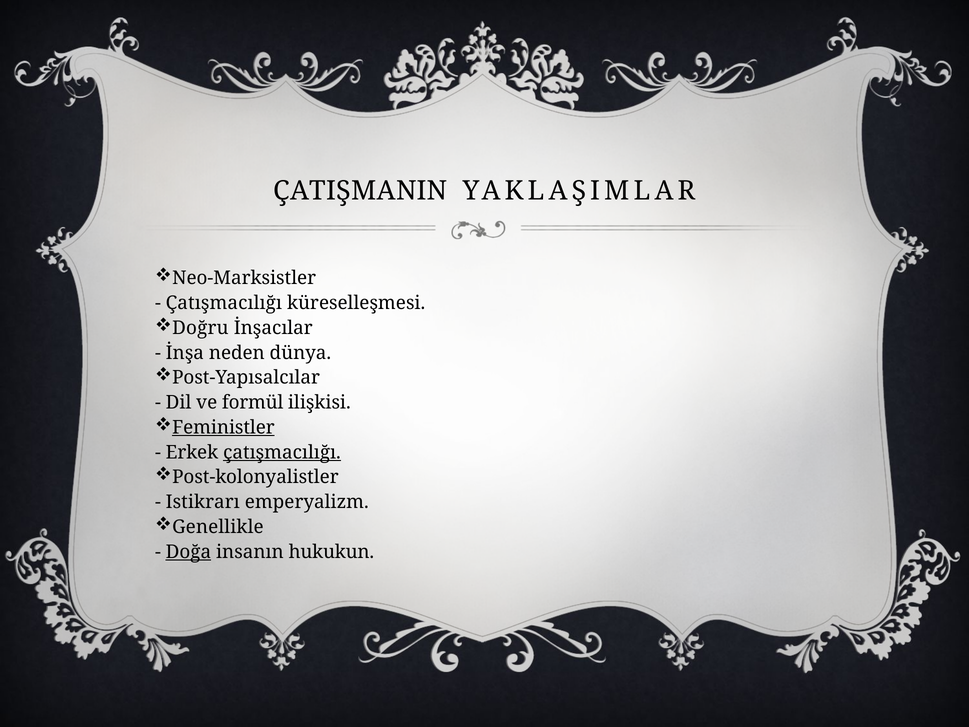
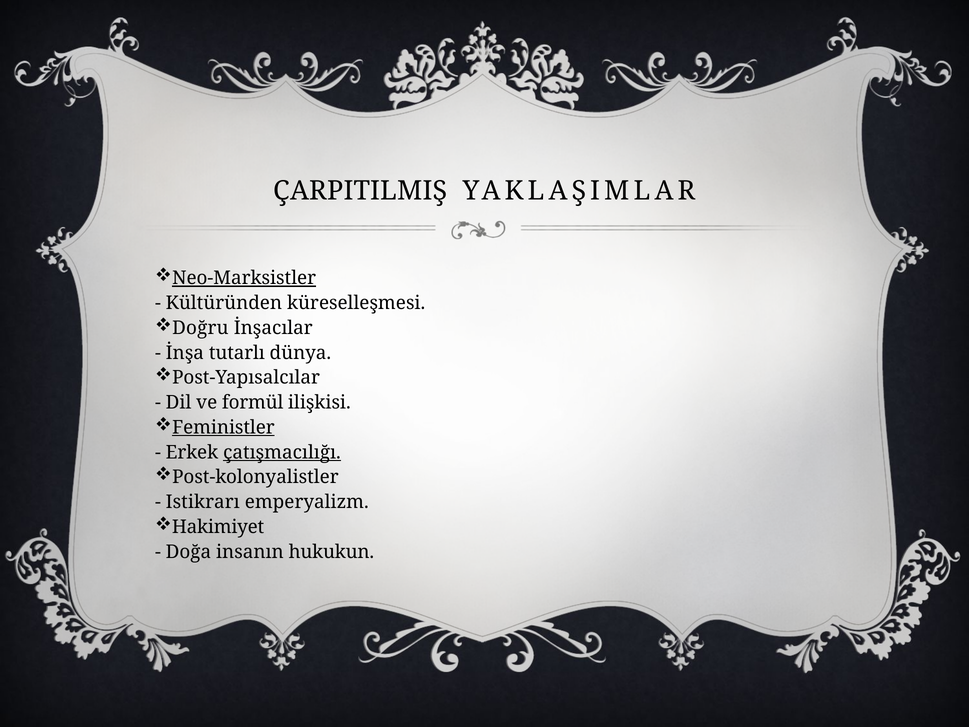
ÇATIŞMANIN: ÇATIŞMANIN -> ÇARPITILMIŞ
Neo-Marksistler underline: none -> present
Çatışmacılığı at (224, 303): Çatışmacılığı -> Kültüründen
neden: neden -> tutarlı
Genellikle: Genellikle -> Hakimiyet
Doğa underline: present -> none
